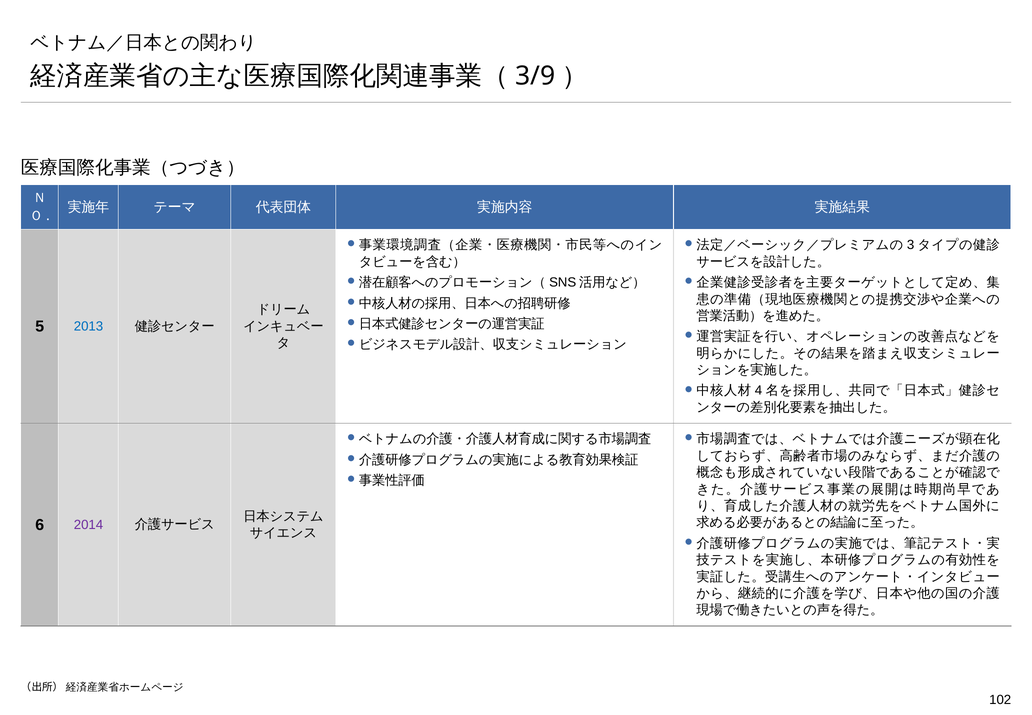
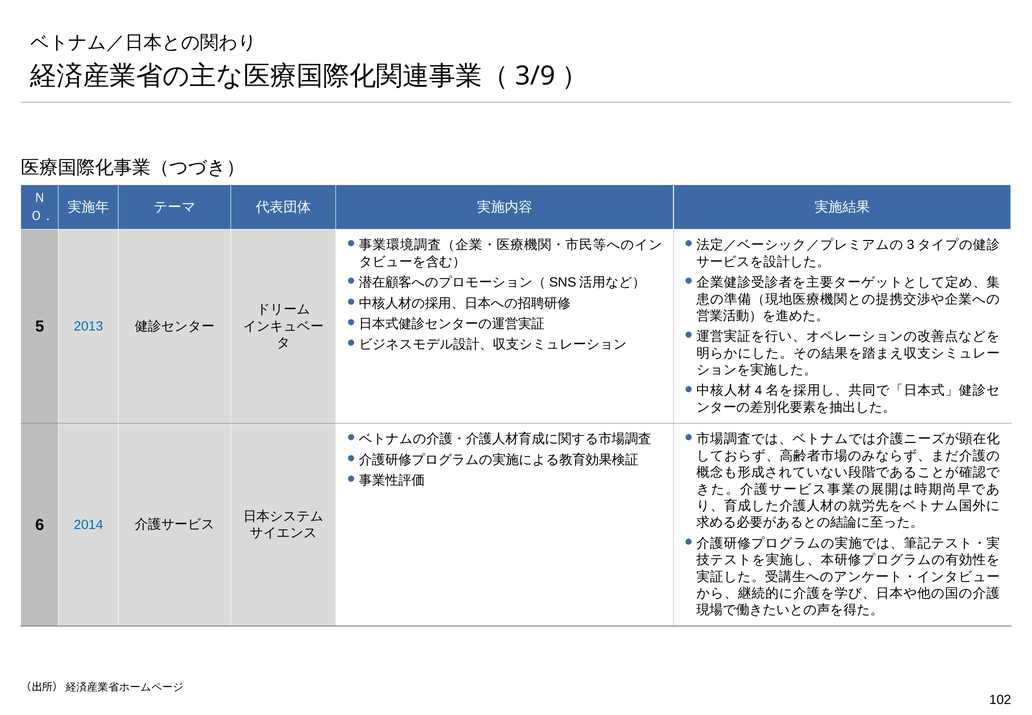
2014 colour: purple -> blue
